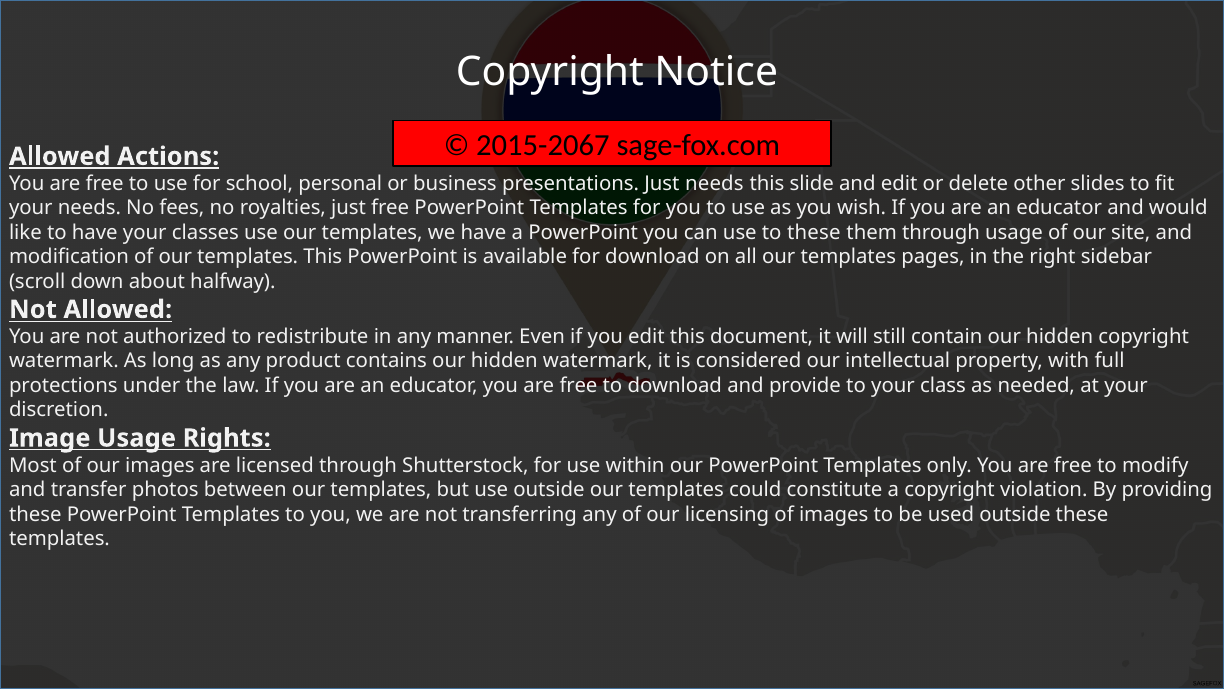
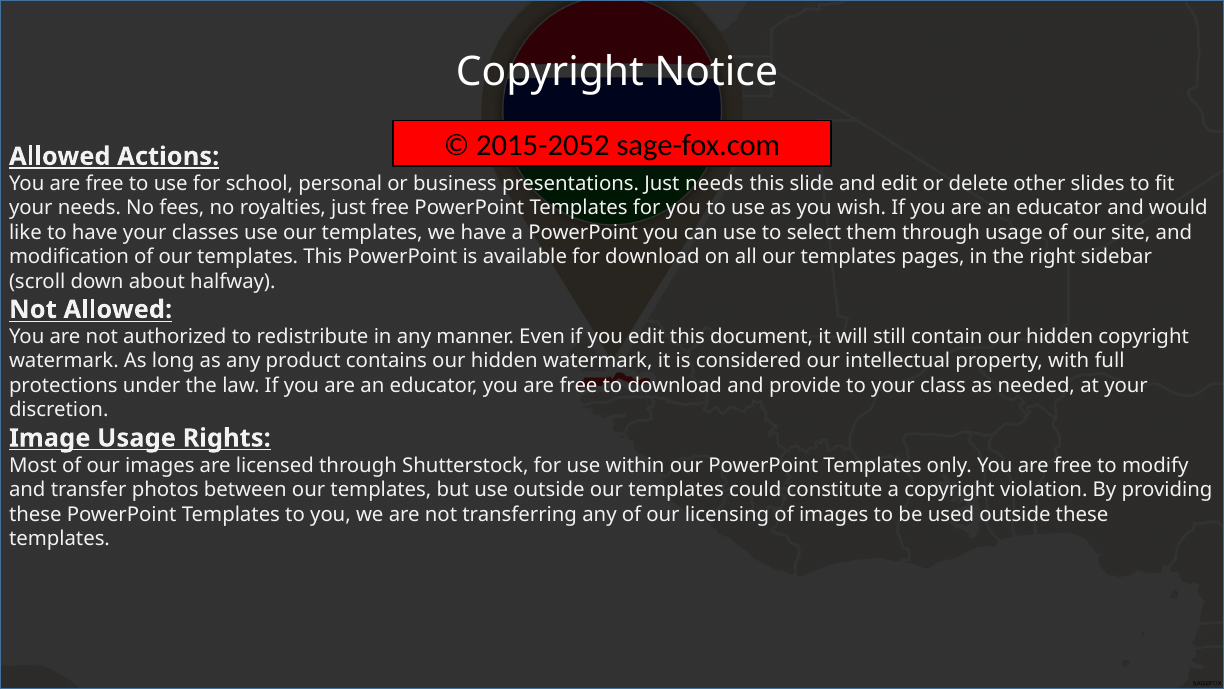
2015-2067: 2015-2067 -> 2015-2052
to these: these -> select
